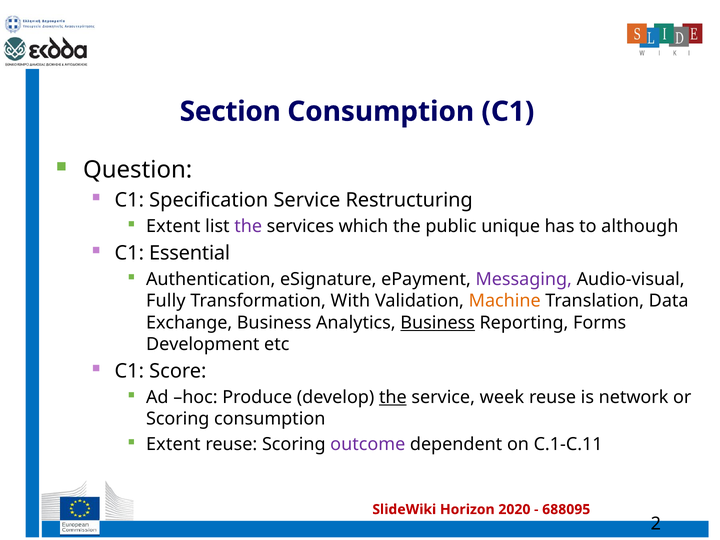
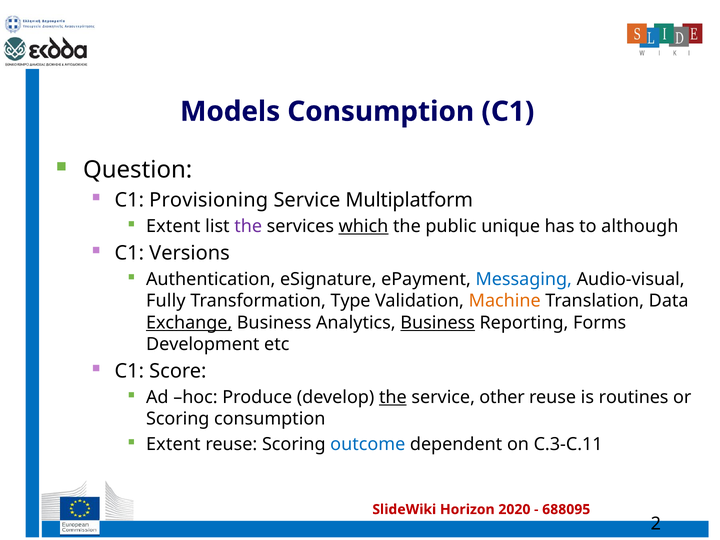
Section: Section -> Models
Specification: Specification -> Provisioning
Restructuring: Restructuring -> Multiplatform
which underline: none -> present
Essential: Essential -> Versions
Messaging colour: purple -> blue
With: With -> Type
Exchange underline: none -> present
week: week -> other
network: network -> routines
outcome colour: purple -> blue
C.1-C.11: C.1-C.11 -> C.3-C.11
